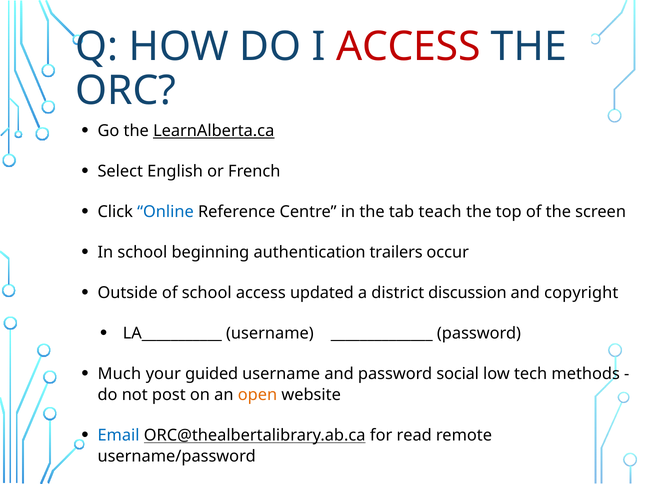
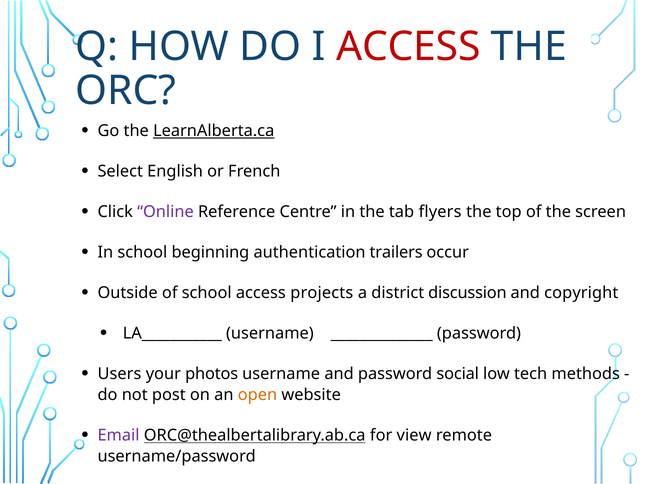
Online colour: blue -> purple
teach: teach -> flyers
updated: updated -> projects
Much: Much -> Users
guided: guided -> photos
Email colour: blue -> purple
read: read -> view
